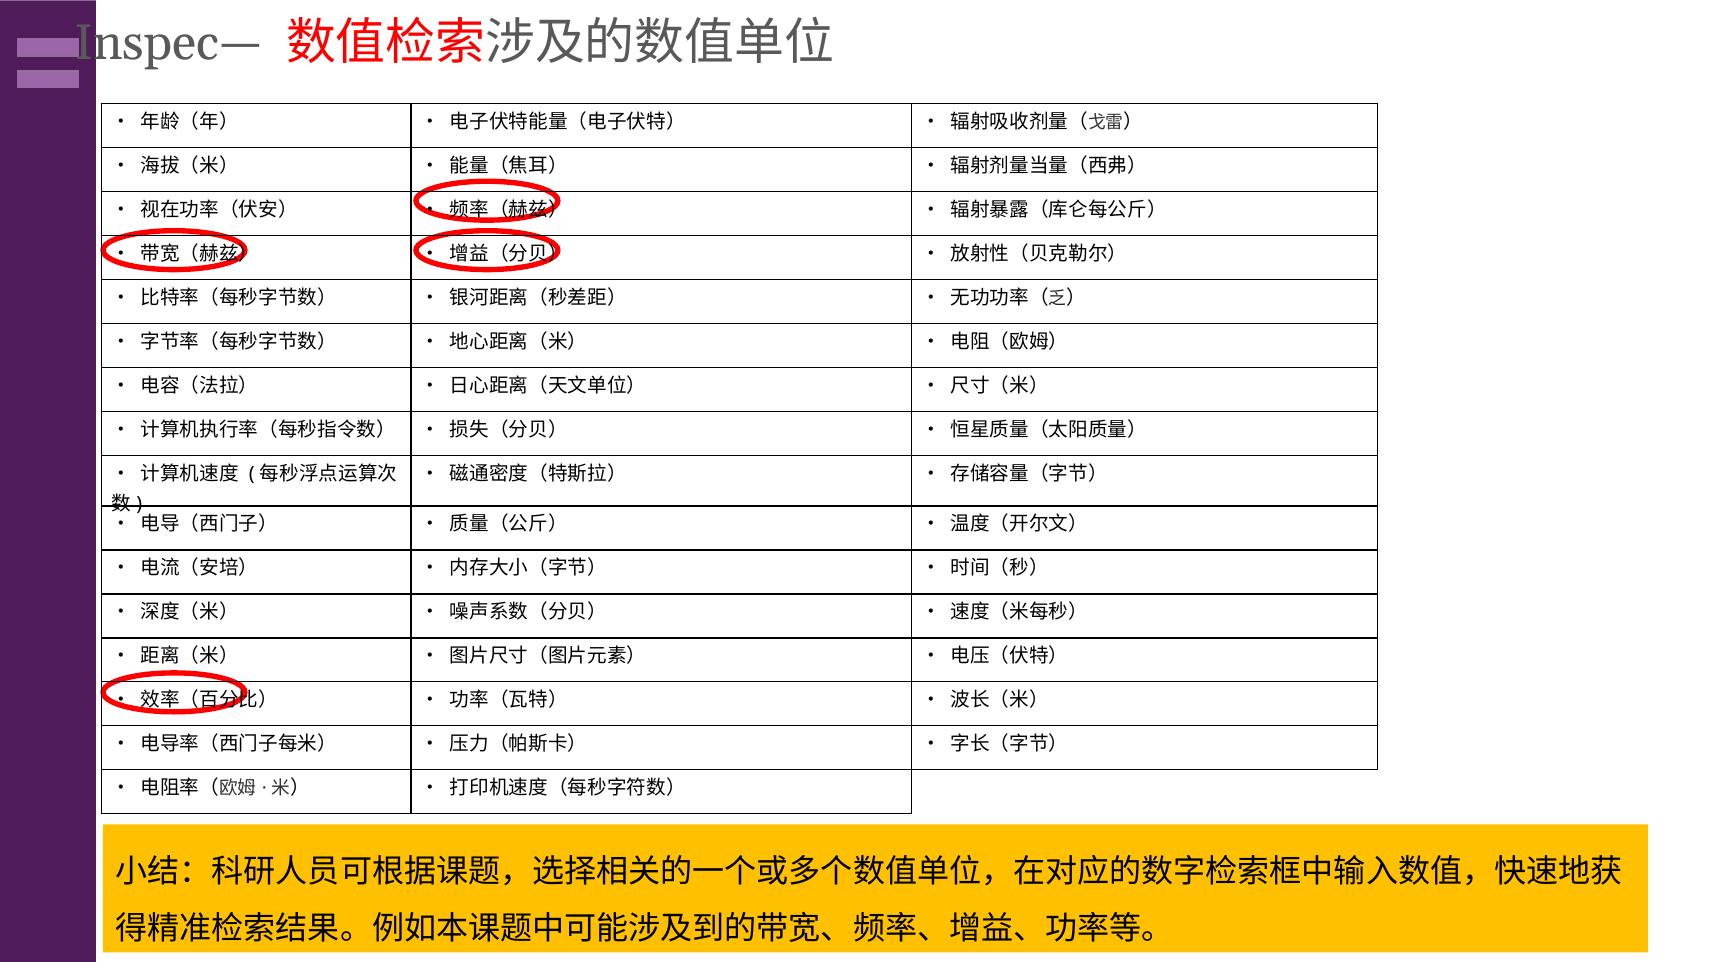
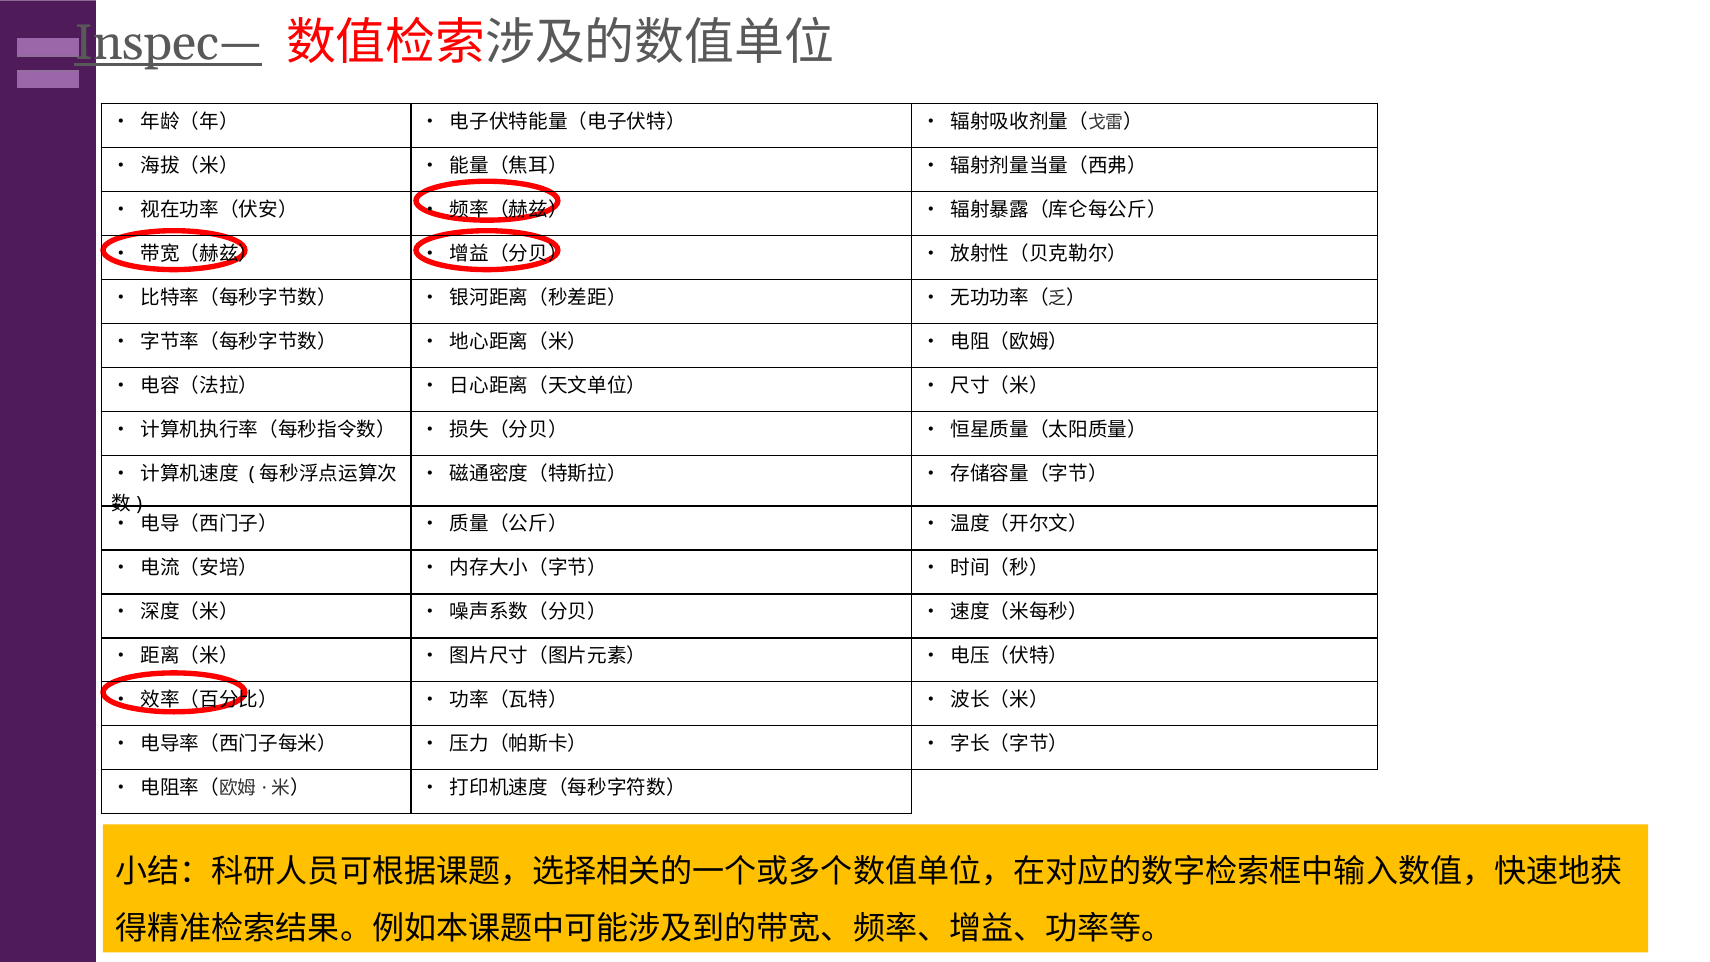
Inspec— underline: none -> present
